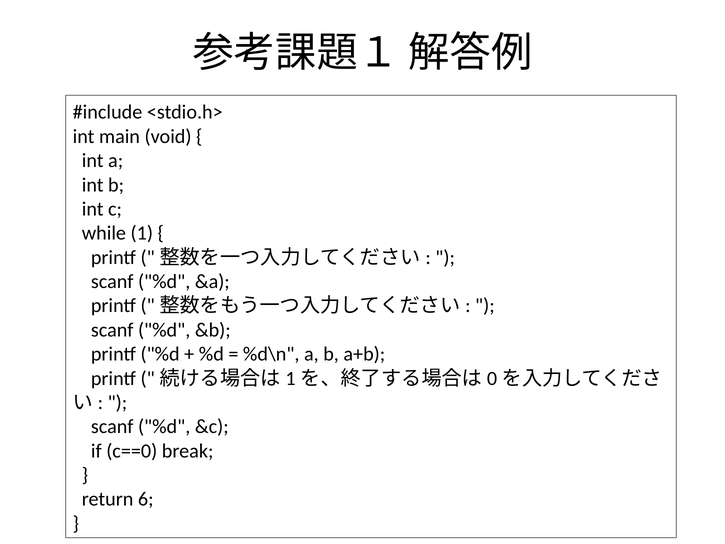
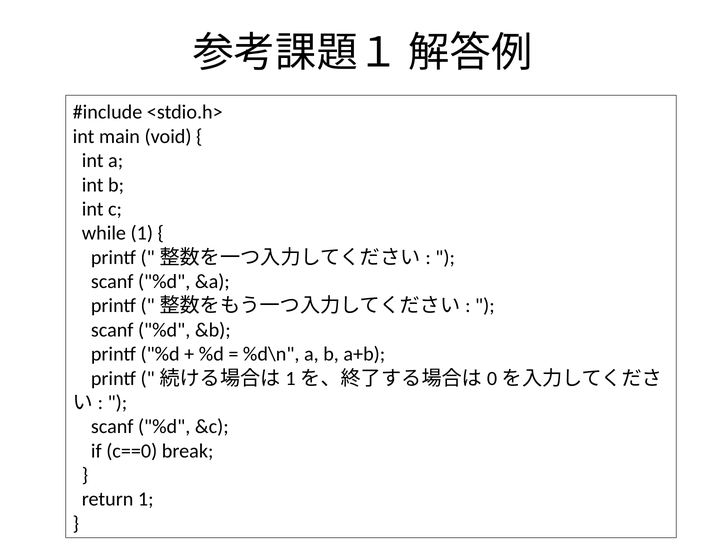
return 6: 6 -> 1
